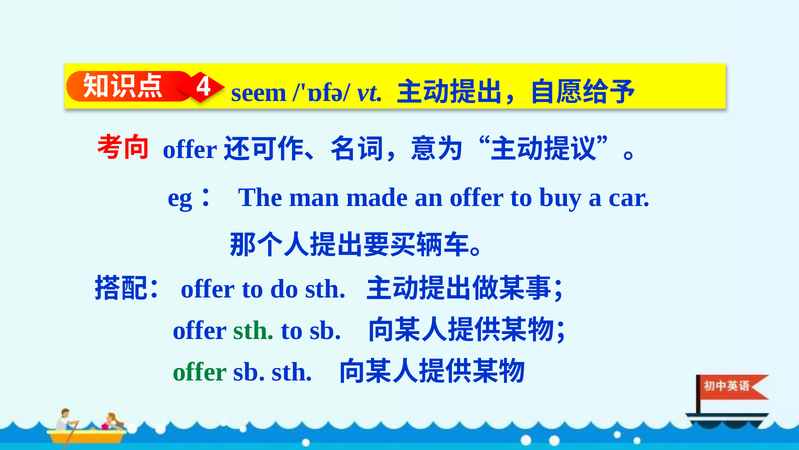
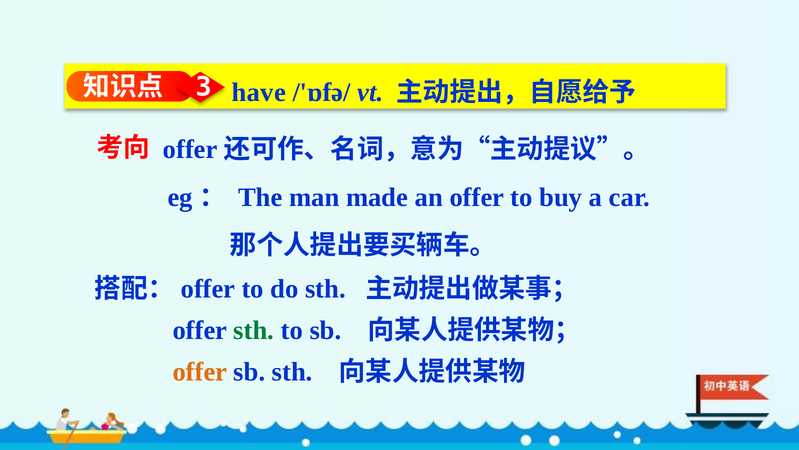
4: 4 -> 3
seem: seem -> have
offer at (200, 372) colour: green -> orange
